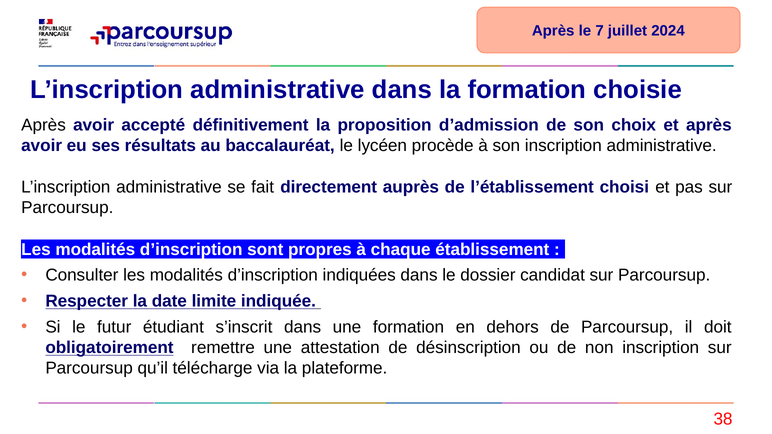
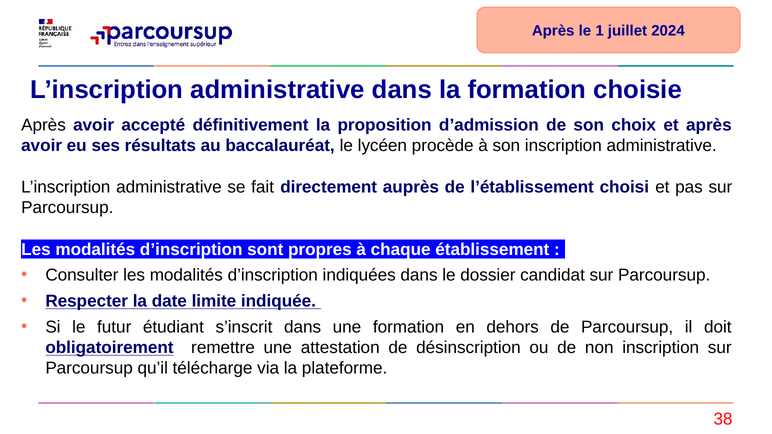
7: 7 -> 1
